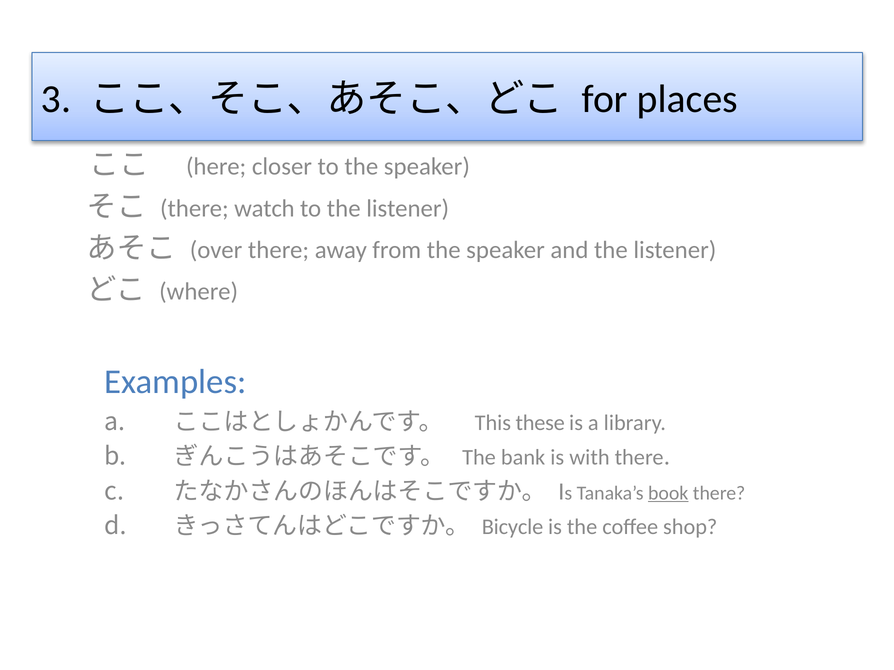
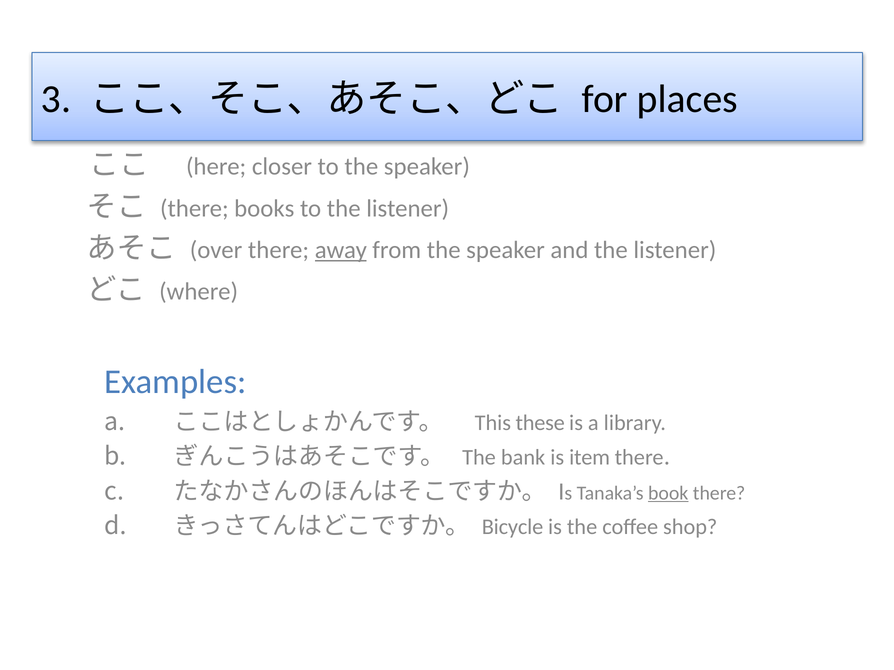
watch: watch -> books
away underline: none -> present
with: with -> item
